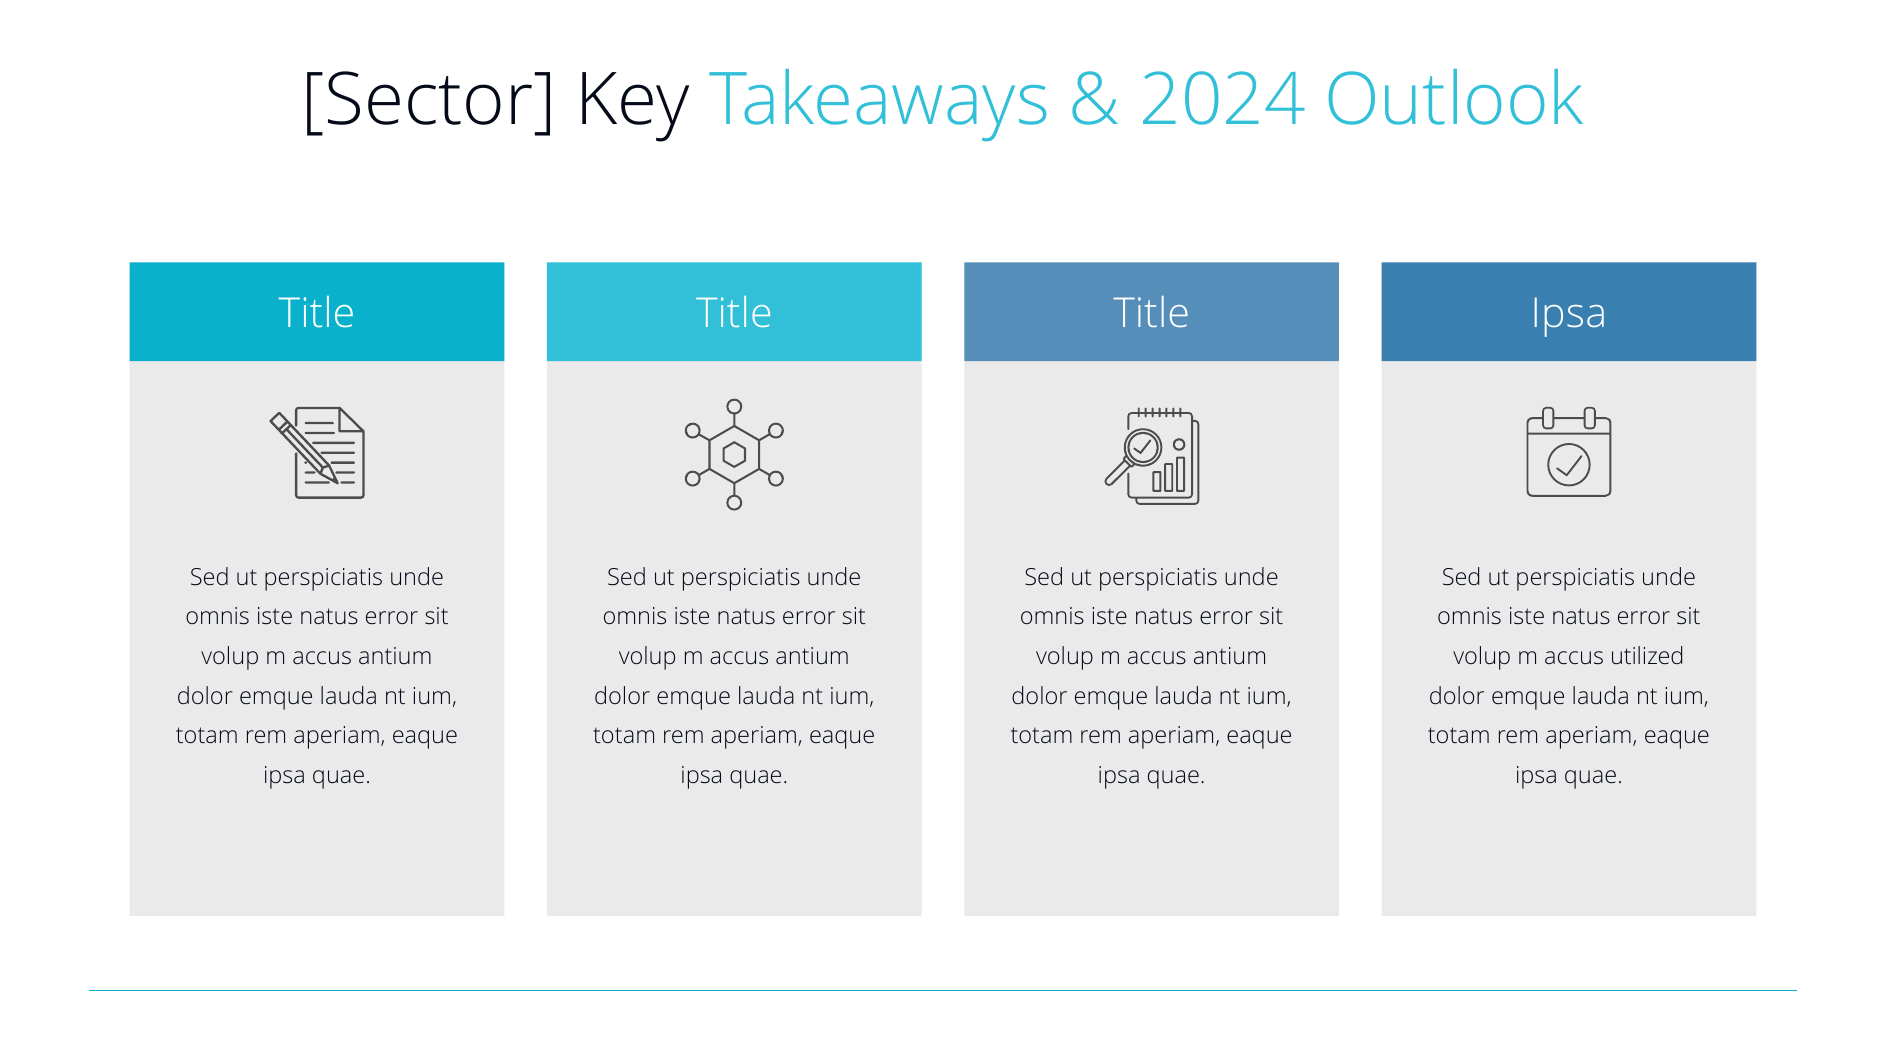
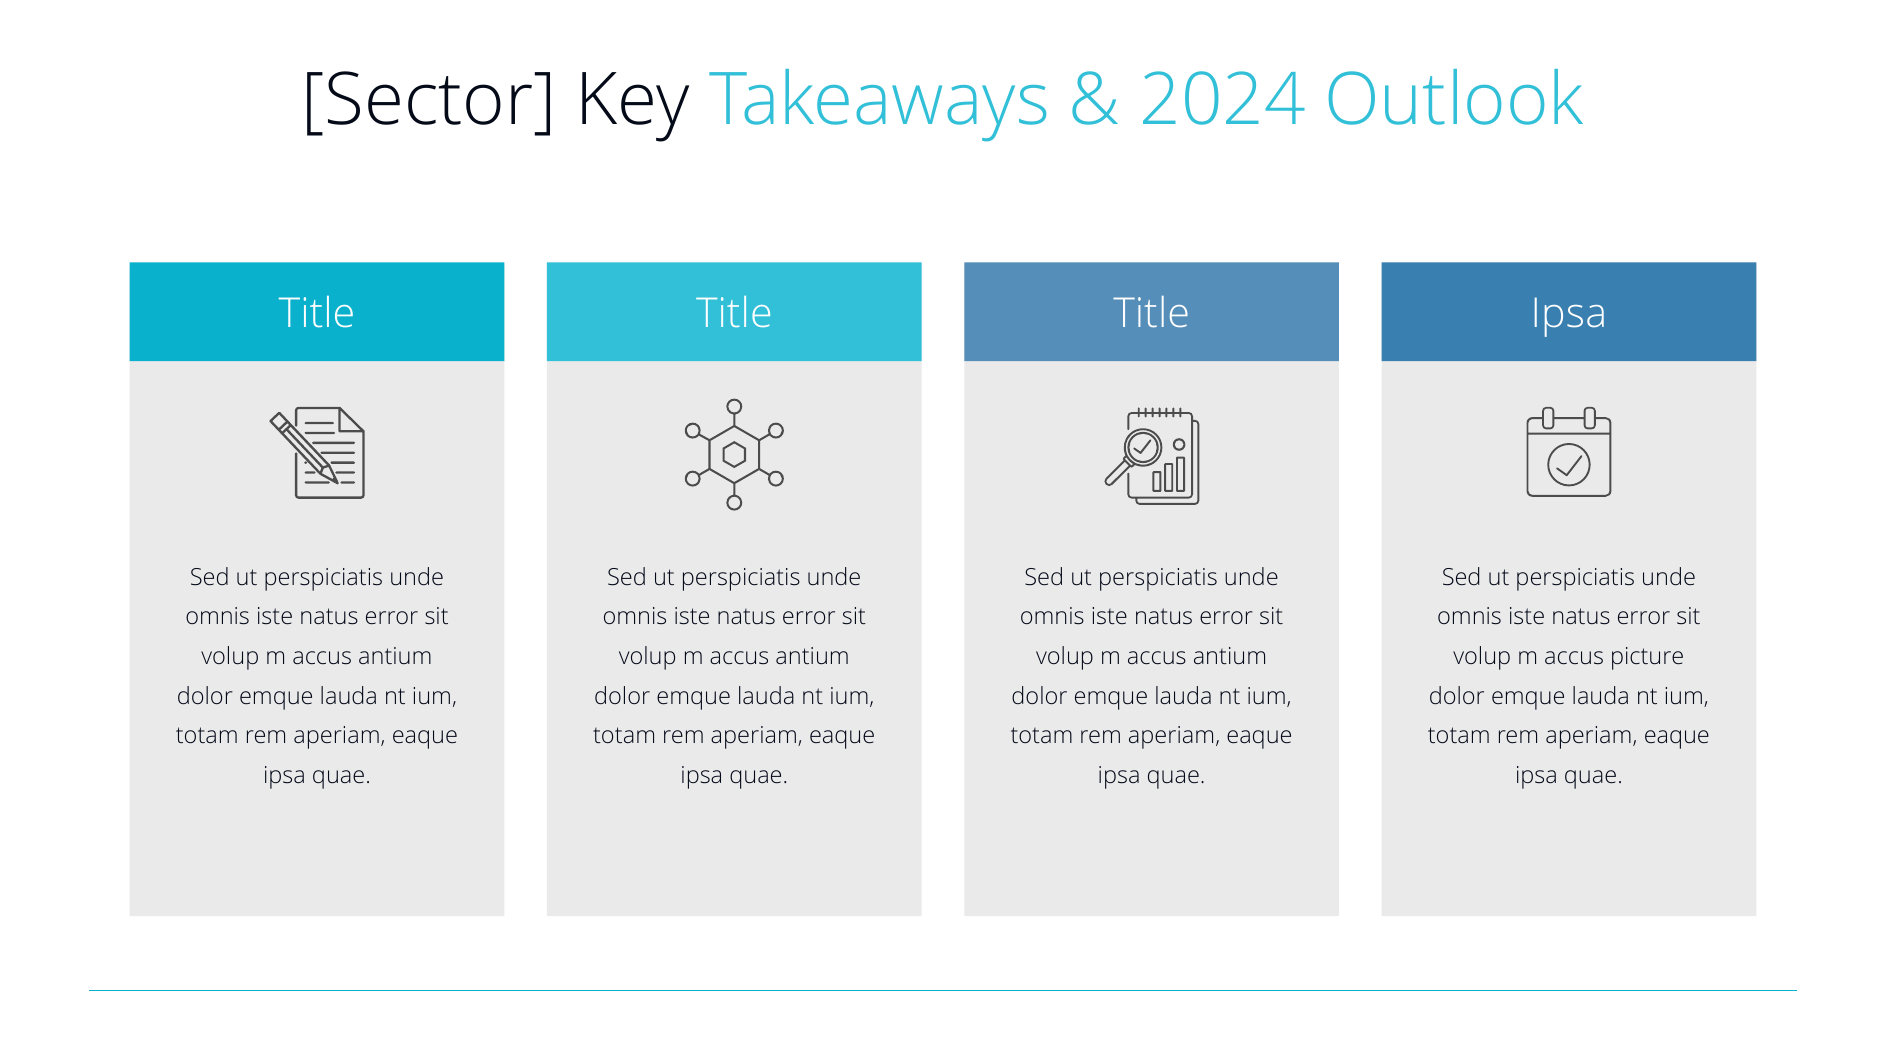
utilized: utilized -> picture
